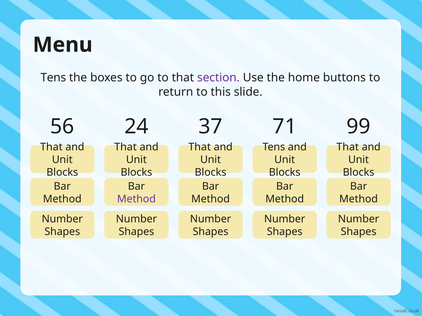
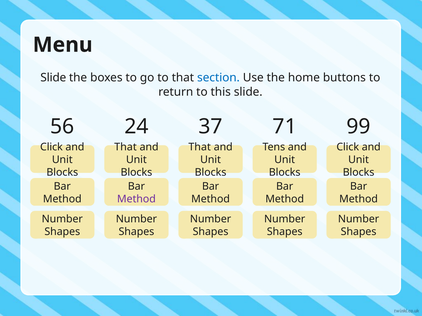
Tens at (53, 78): Tens -> Slide
section colour: purple -> blue
That at (51, 147): That -> Click
That at (348, 147): That -> Click
